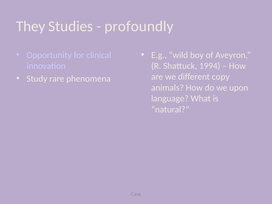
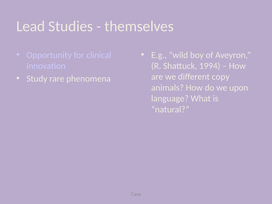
They: They -> Lead
profoundly: profoundly -> themselves
